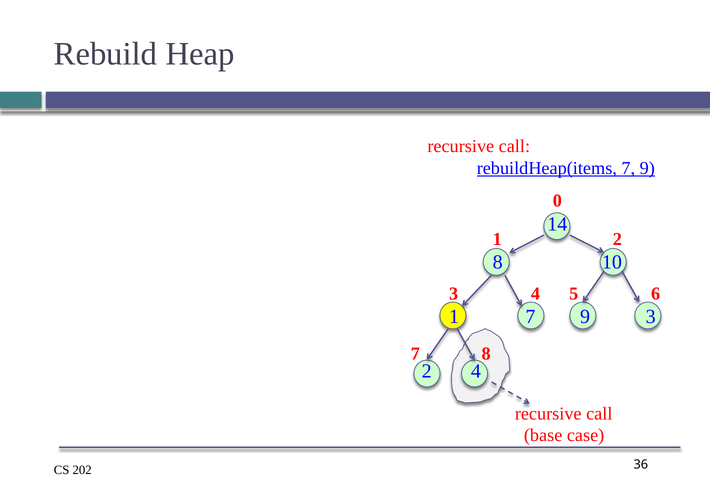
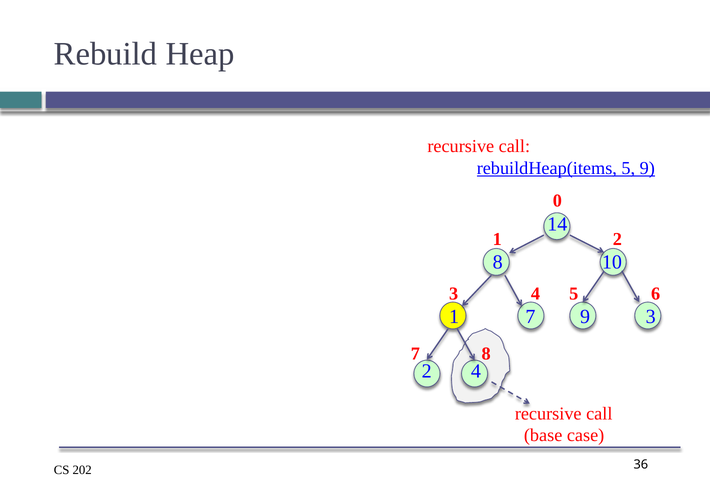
rebuildHeap(items 7: 7 -> 5
